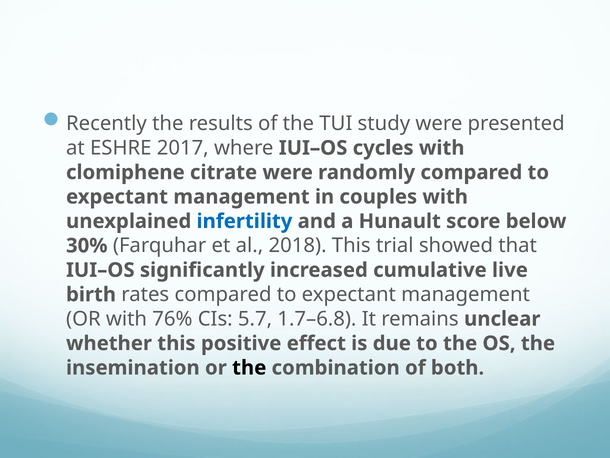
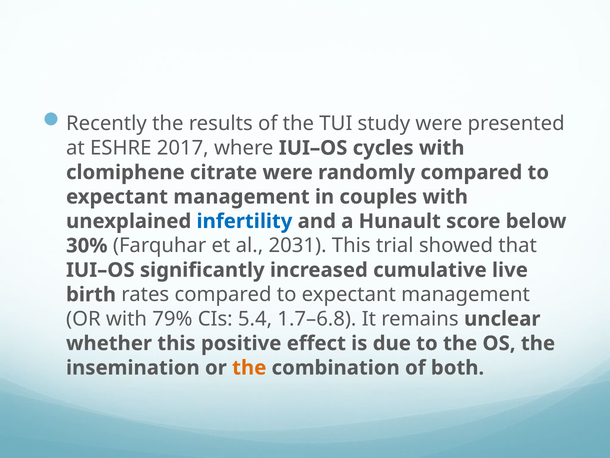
2018: 2018 -> 2031
76%: 76% -> 79%
5.7: 5.7 -> 5.4
the at (249, 367) colour: black -> orange
